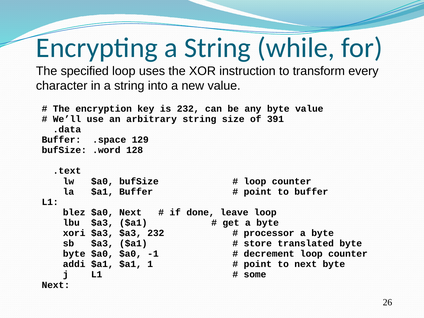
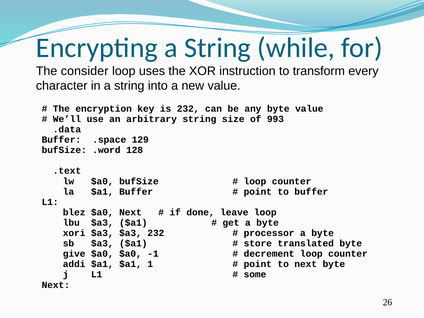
specified: specified -> consider
391: 391 -> 993
byte at (74, 254): byte -> give
